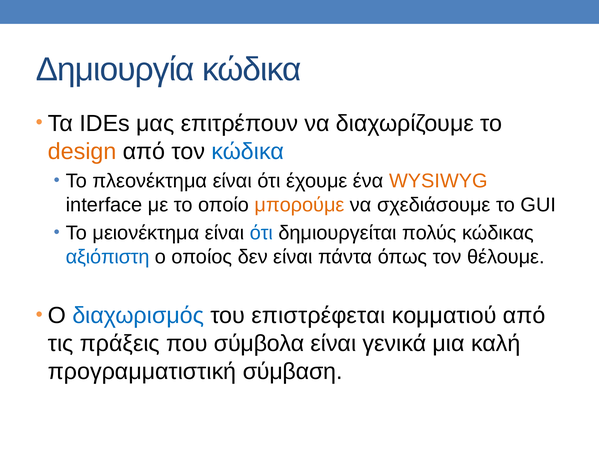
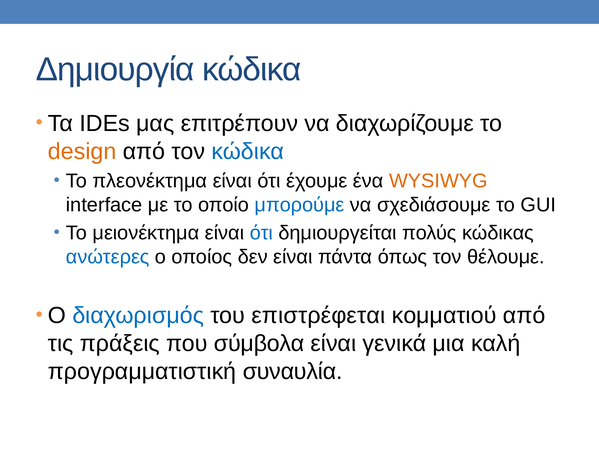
μπορούμε colour: orange -> blue
αξιόπιστη: αξιόπιστη -> ανώτερες
σύμβαση: σύμβαση -> συναυλία
